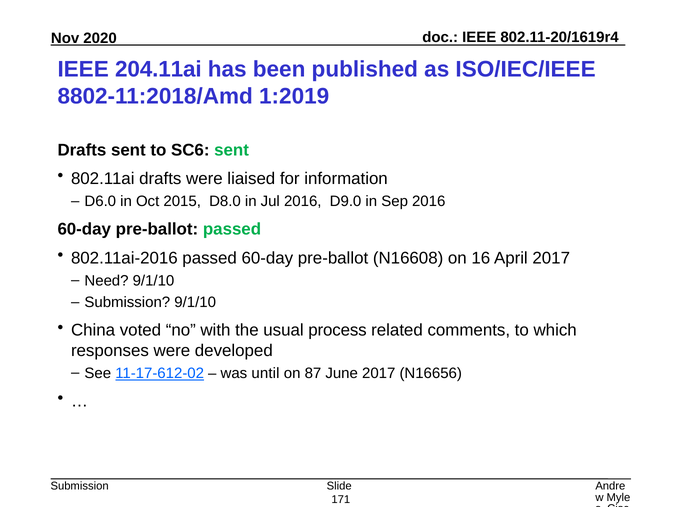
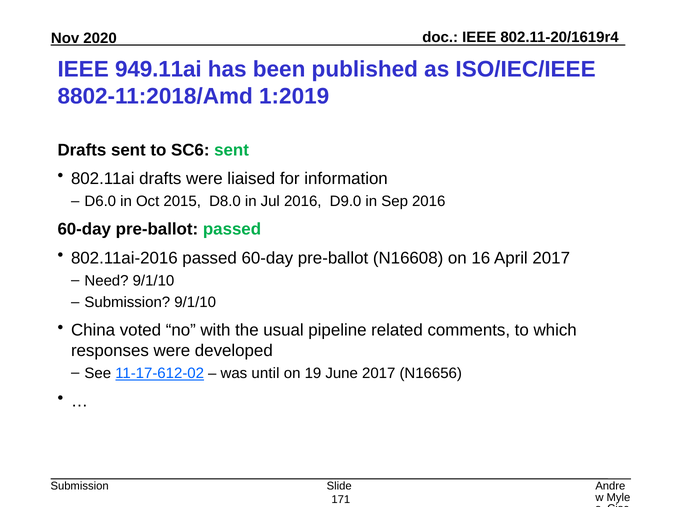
204.11ai: 204.11ai -> 949.11ai
process: process -> pipeline
87: 87 -> 19
